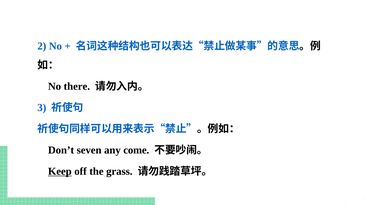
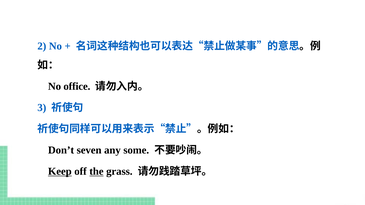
there: there -> office
come: come -> some
the underline: none -> present
